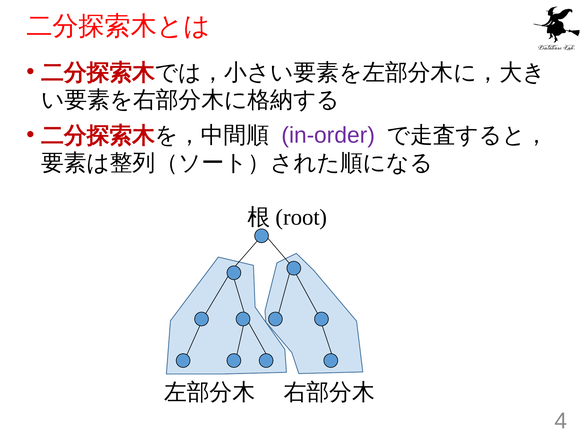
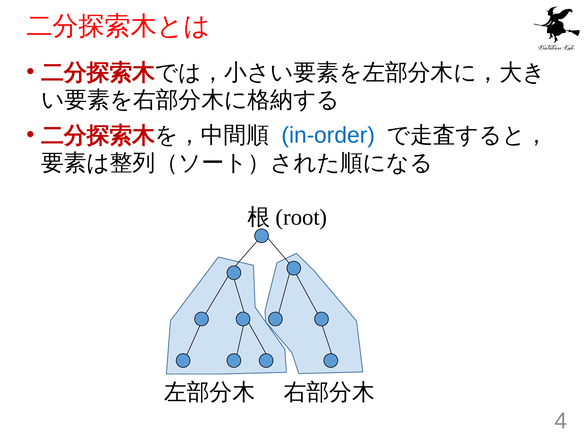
in-order colour: purple -> blue
